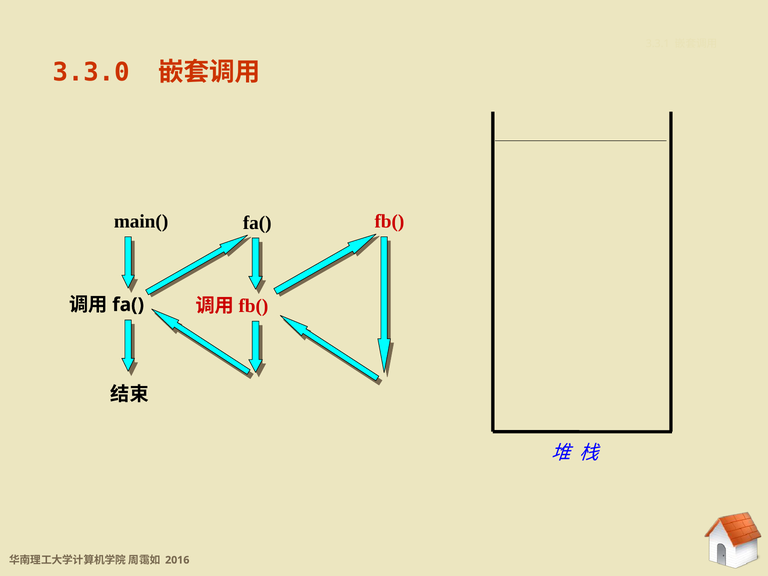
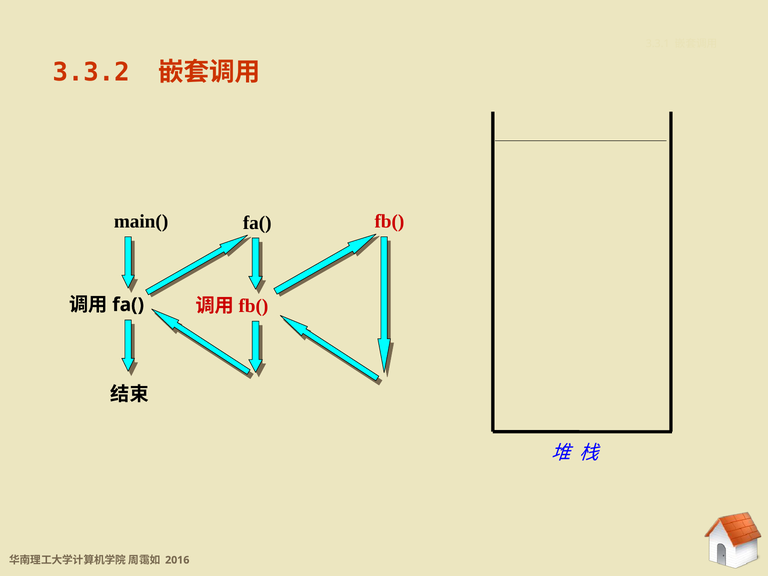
3.3.0: 3.3.0 -> 3.3.2
